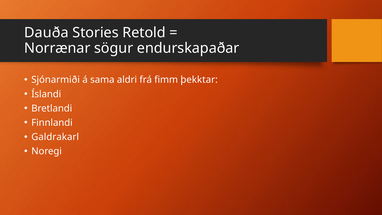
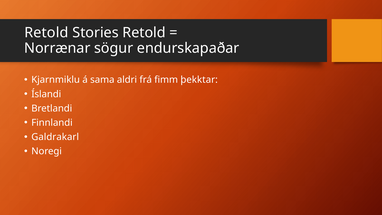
Dauða at (46, 33): Dauða -> Retold
Sjónarmiði: Sjónarmiði -> Kjarnmiklu
